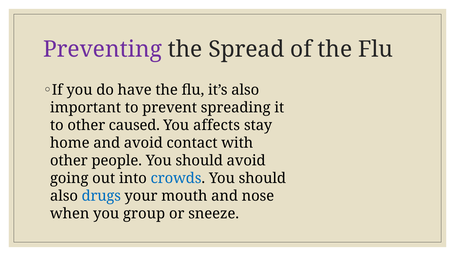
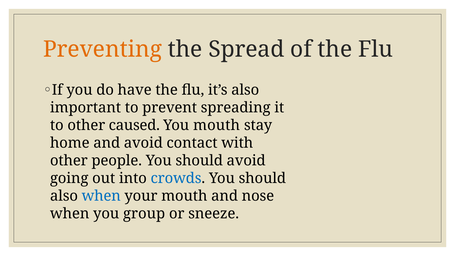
Preventing colour: purple -> orange
You affects: affects -> mouth
also drugs: drugs -> when
